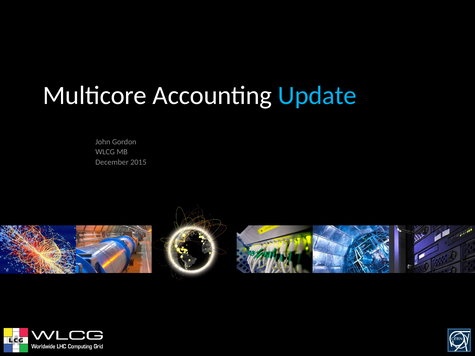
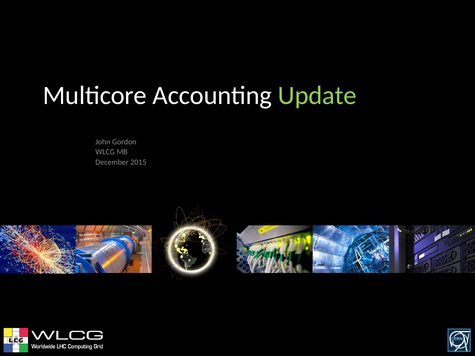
Update colour: light blue -> light green
